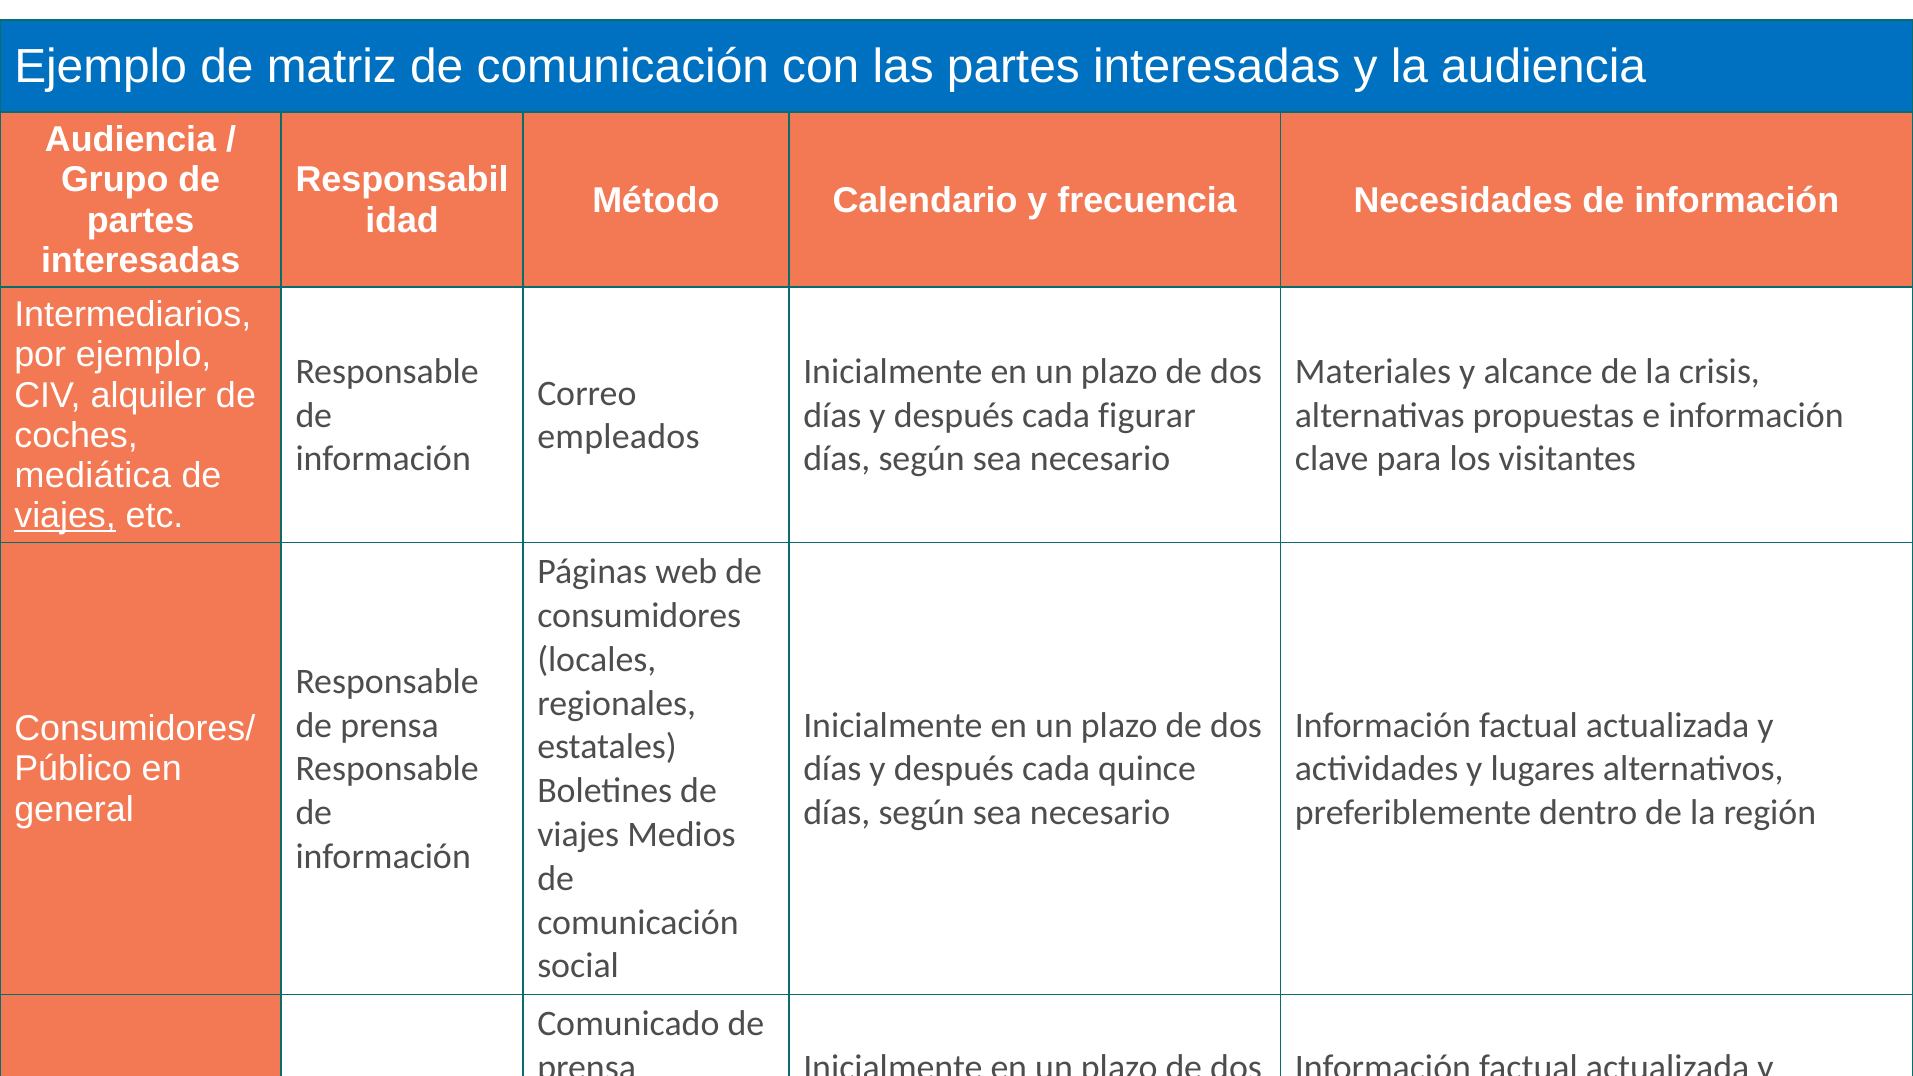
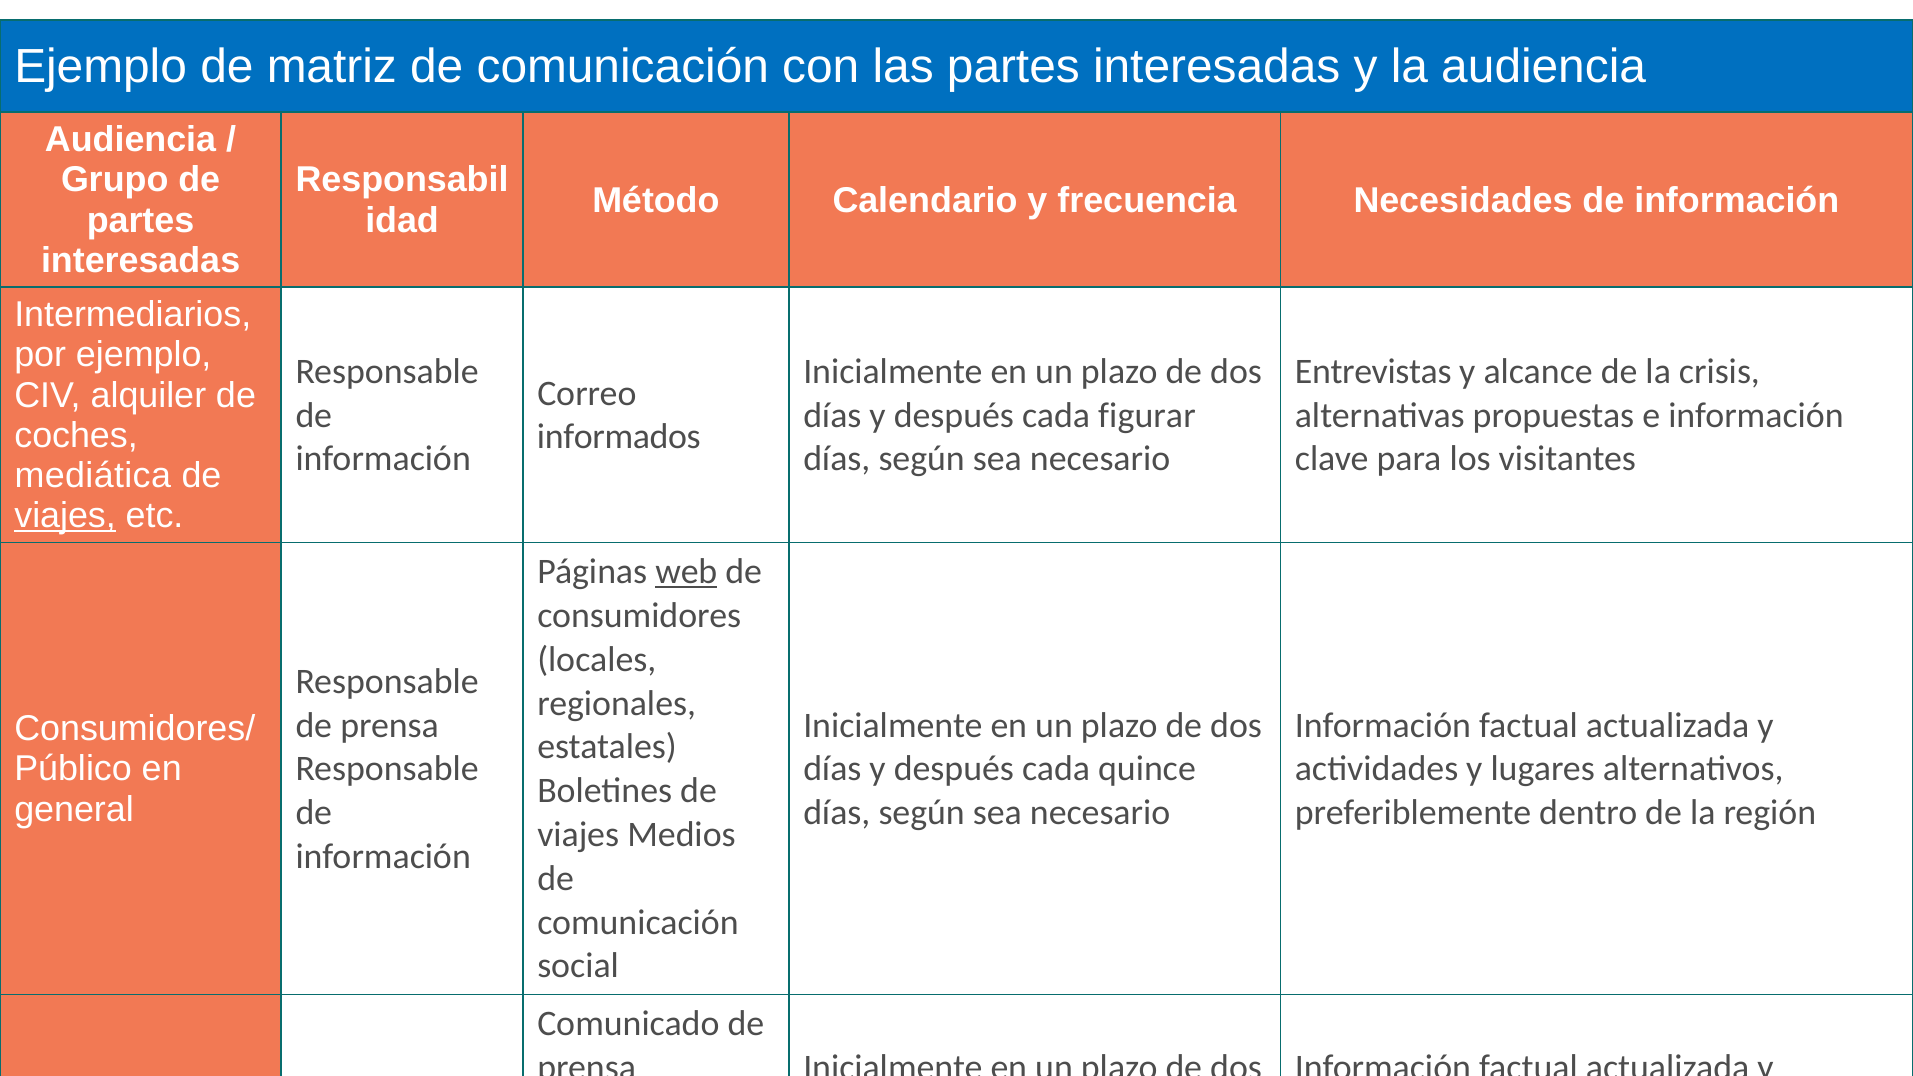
Materiales at (1373, 371): Materiales -> Entrevistas
empleados: empleados -> informados
web underline: none -> present
